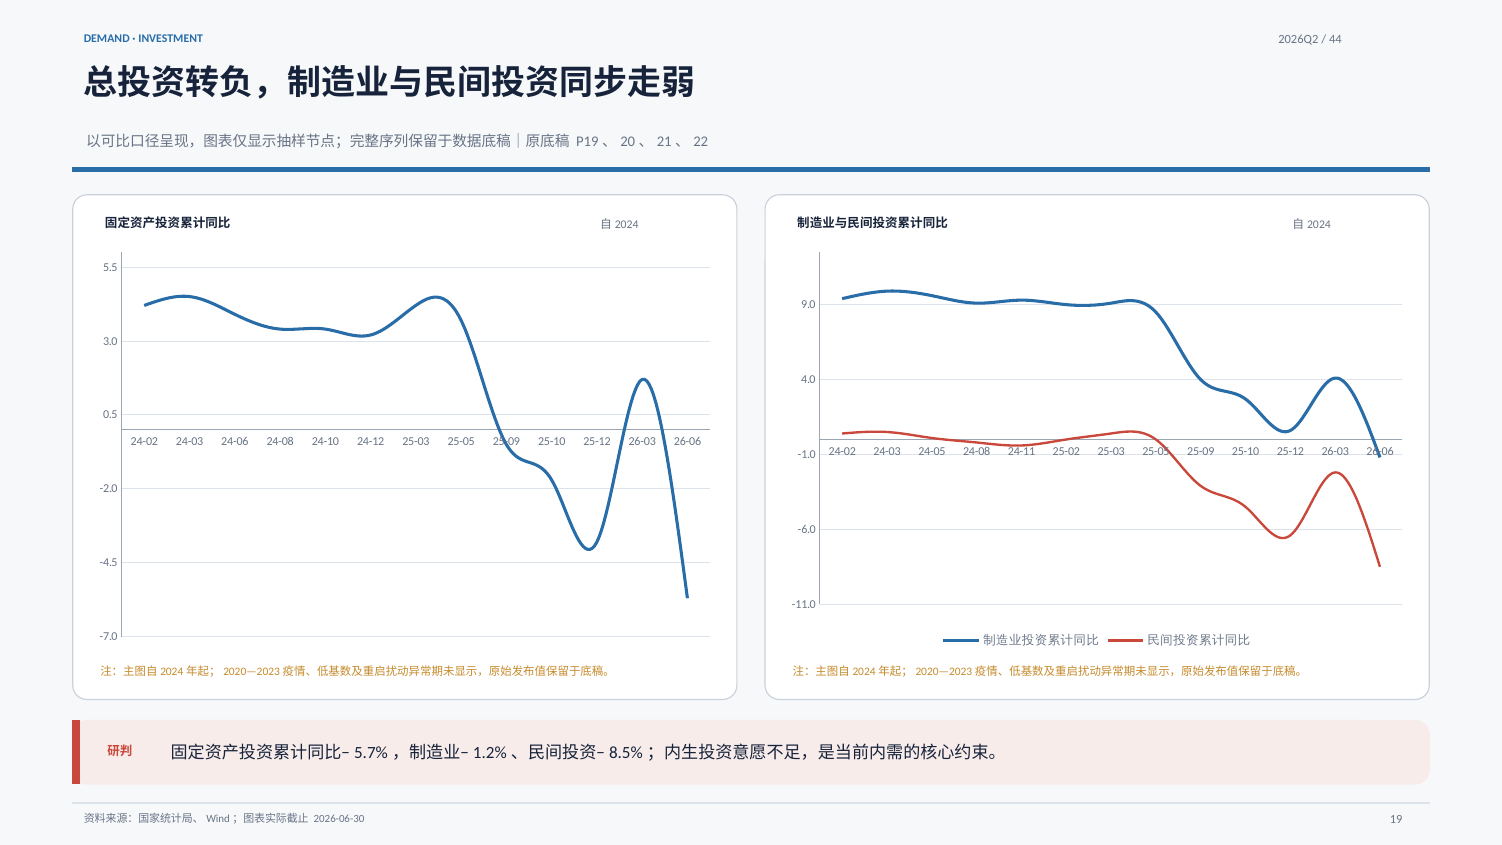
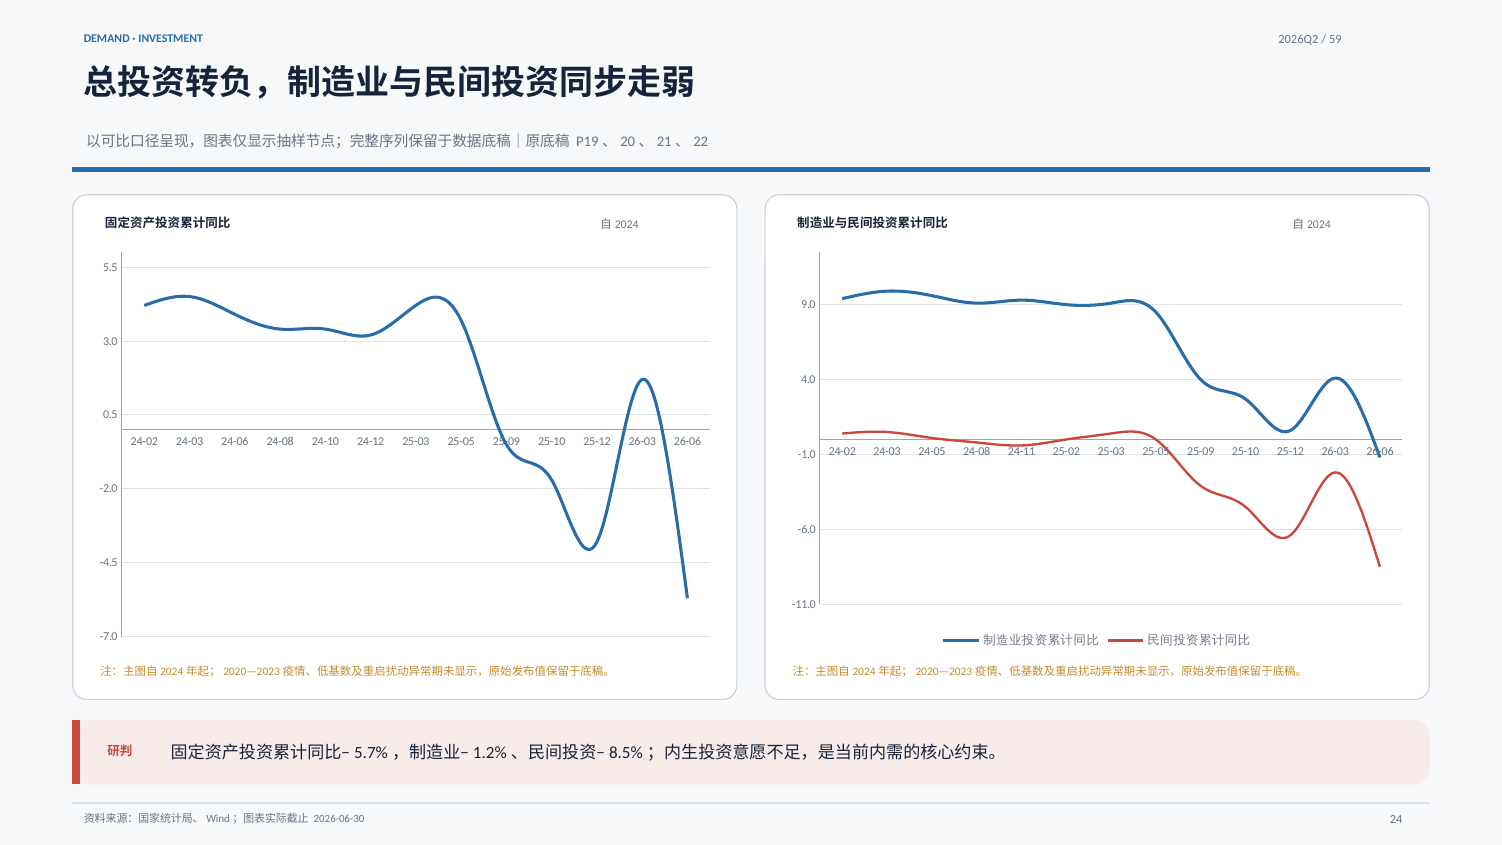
44: 44 -> 59
19: 19 -> 24
